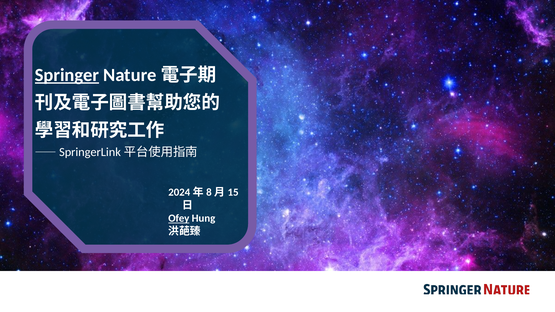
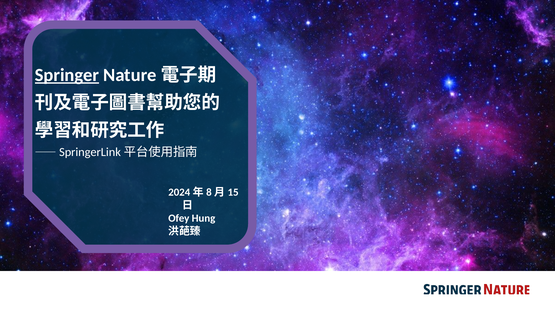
Ofey underline: present -> none
